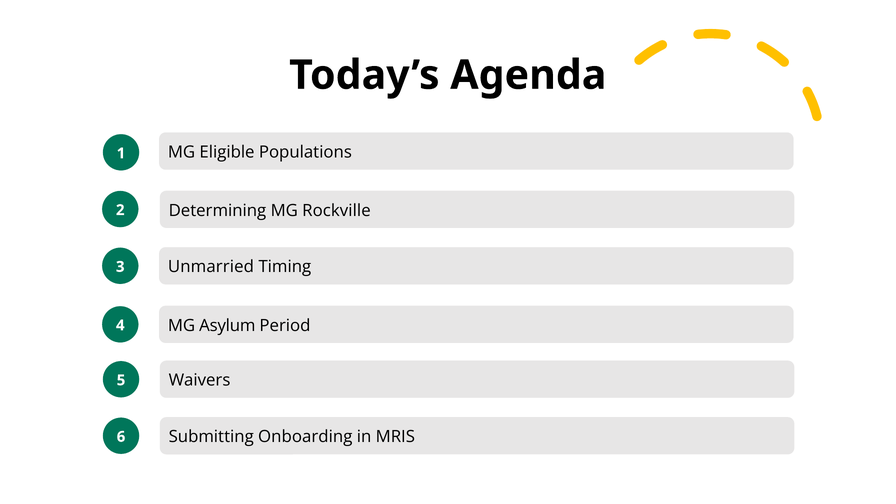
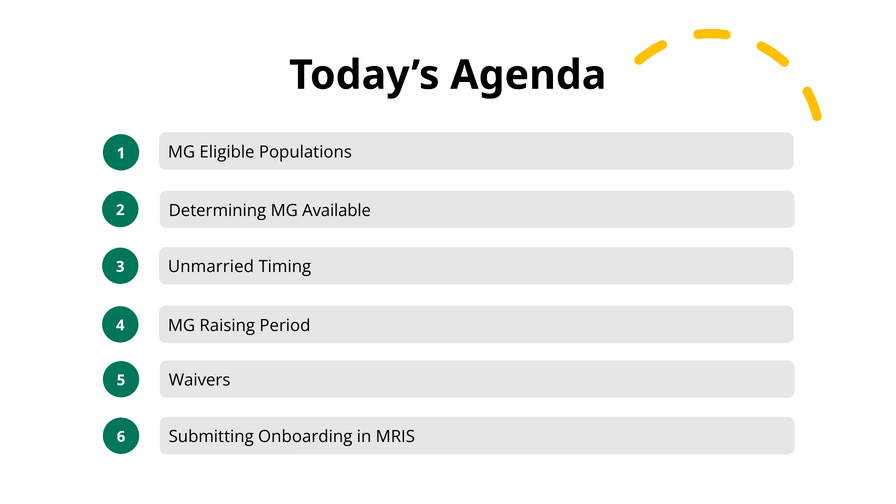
Rockville: Rockville -> Available
Asylum: Asylum -> Raising
